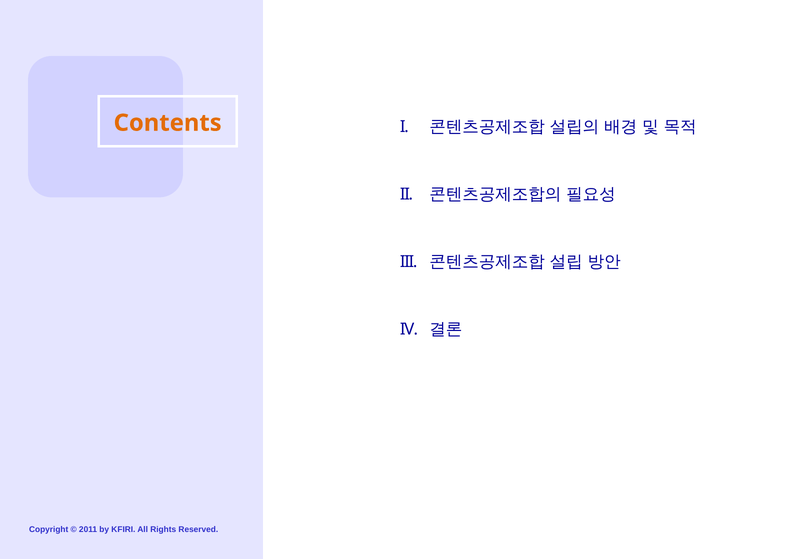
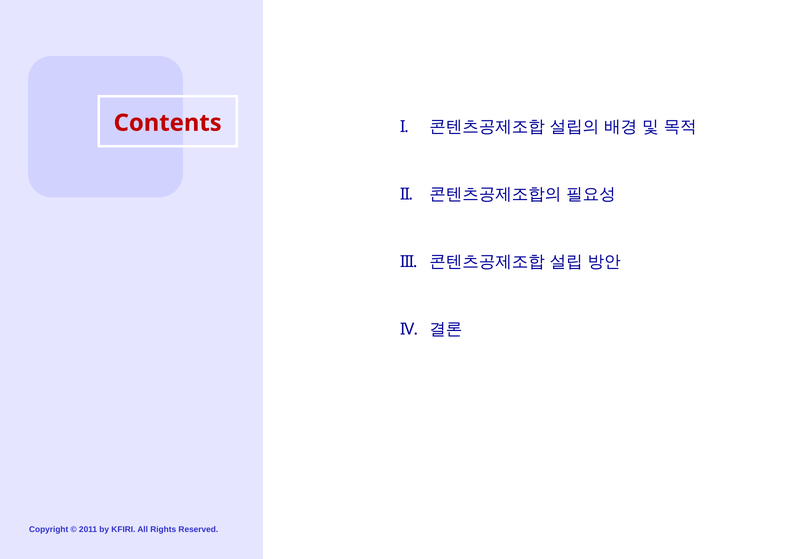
Contents colour: orange -> red
